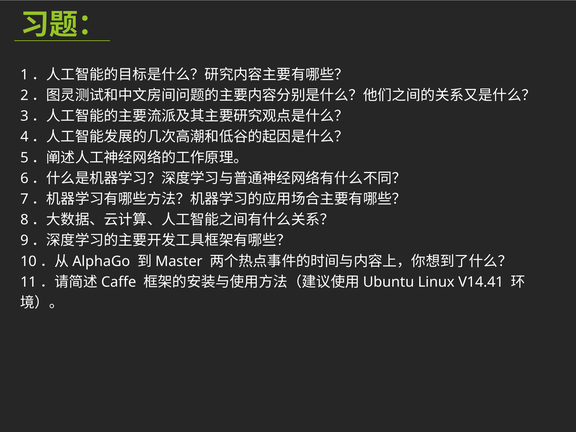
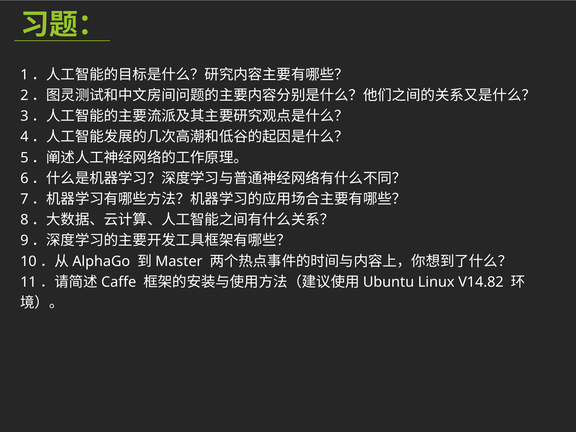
V14.41: V14.41 -> V14.82
